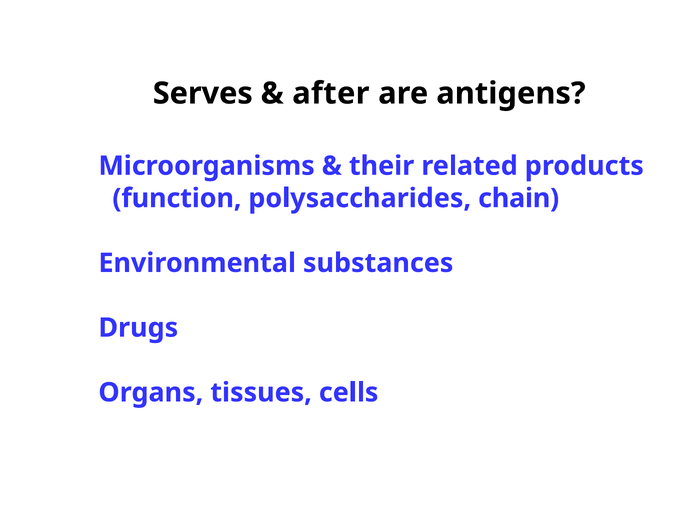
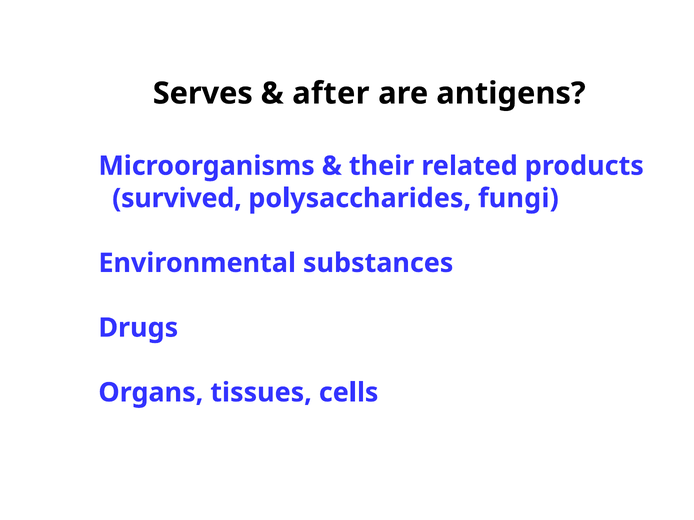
function: function -> survived
chain: chain -> fungi
